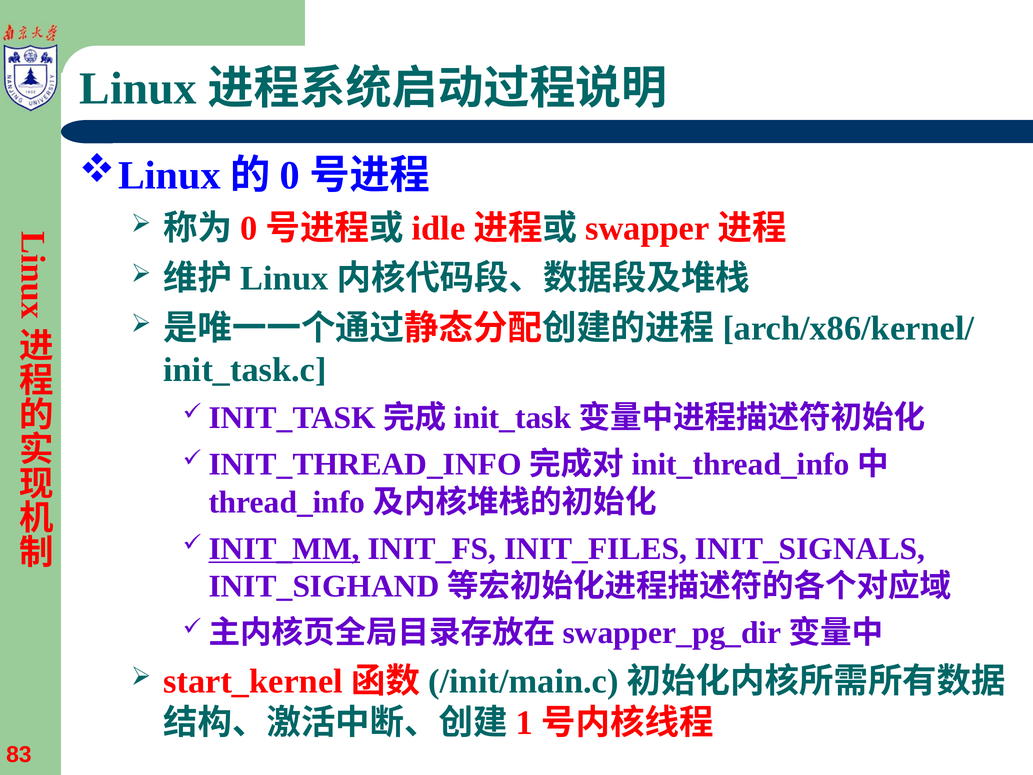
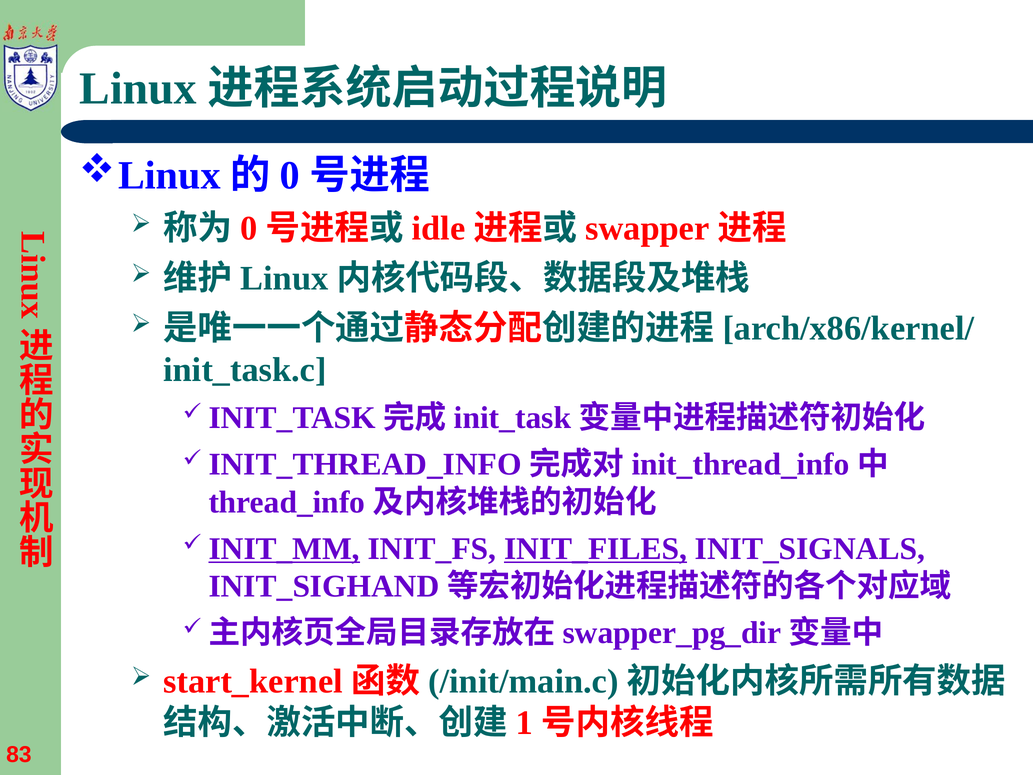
INIT_FILES underline: none -> present
